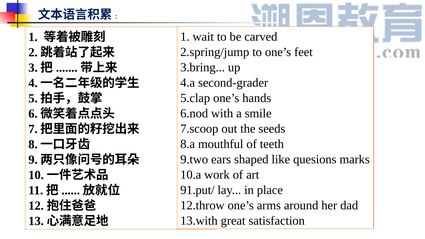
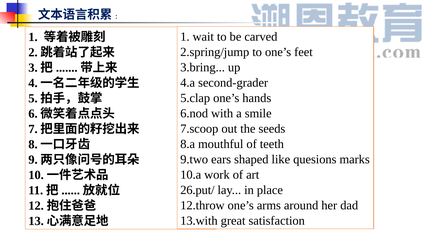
91.put/: 91.put/ -> 26.put/
